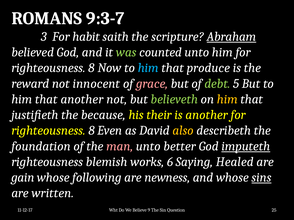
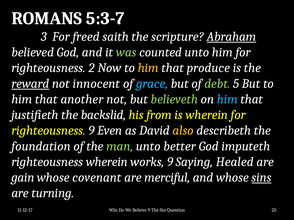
9:3-7: 9:3-7 -> 5:3-7
habit: habit -> freed
8 at (92, 68): 8 -> 2
him at (148, 68) colour: light blue -> yellow
reward underline: none -> present
grace colour: pink -> light blue
him at (227, 99) colour: yellow -> light blue
because: because -> backslid
their: their -> from
is another: another -> wherein
8 at (92, 131): 8 -> 9
man colour: pink -> light green
imputeth underline: present -> none
righteousness blemish: blemish -> wherein
works 6: 6 -> 9
following: following -> covenant
newness: newness -> merciful
written: written -> turning
